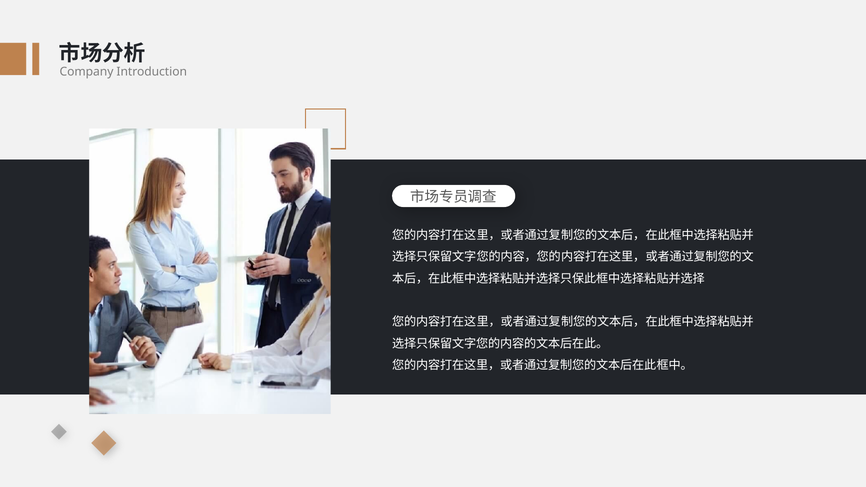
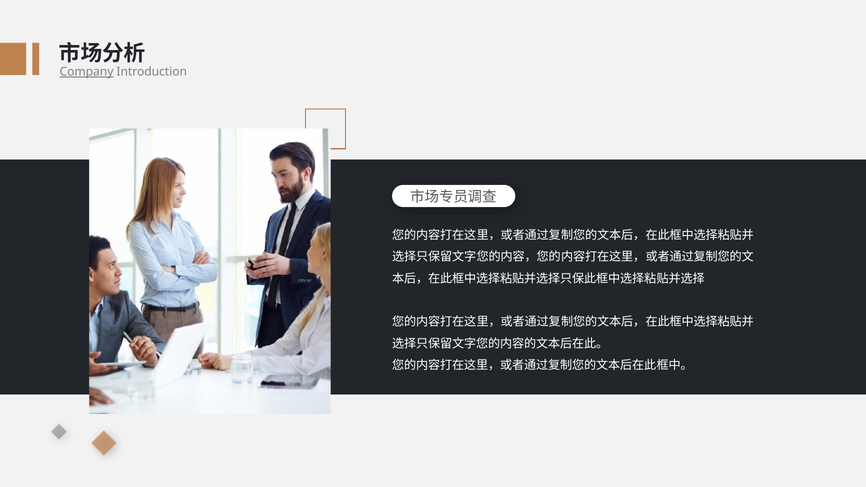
Company underline: none -> present
